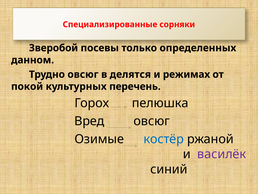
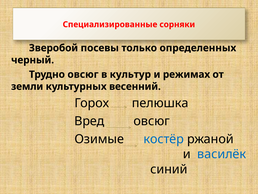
данном: данном -> черный
делятся: делятся -> культур
покой: покой -> земли
перечень: перечень -> весенний
василёк colour: purple -> blue
